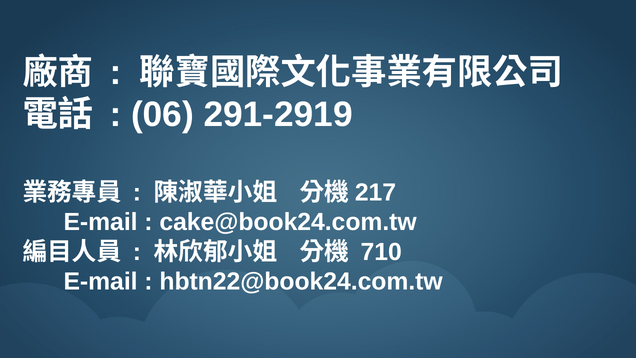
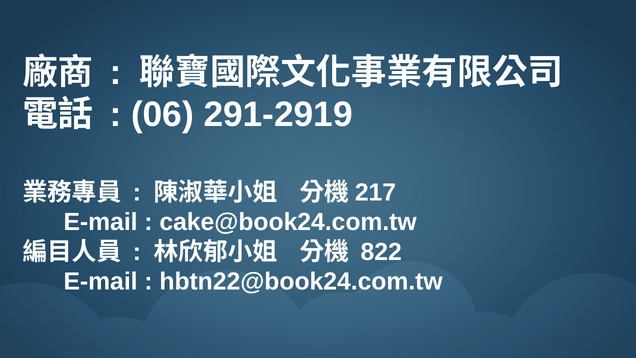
710: 710 -> 822
